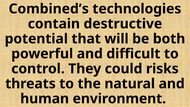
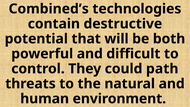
risks: risks -> path
